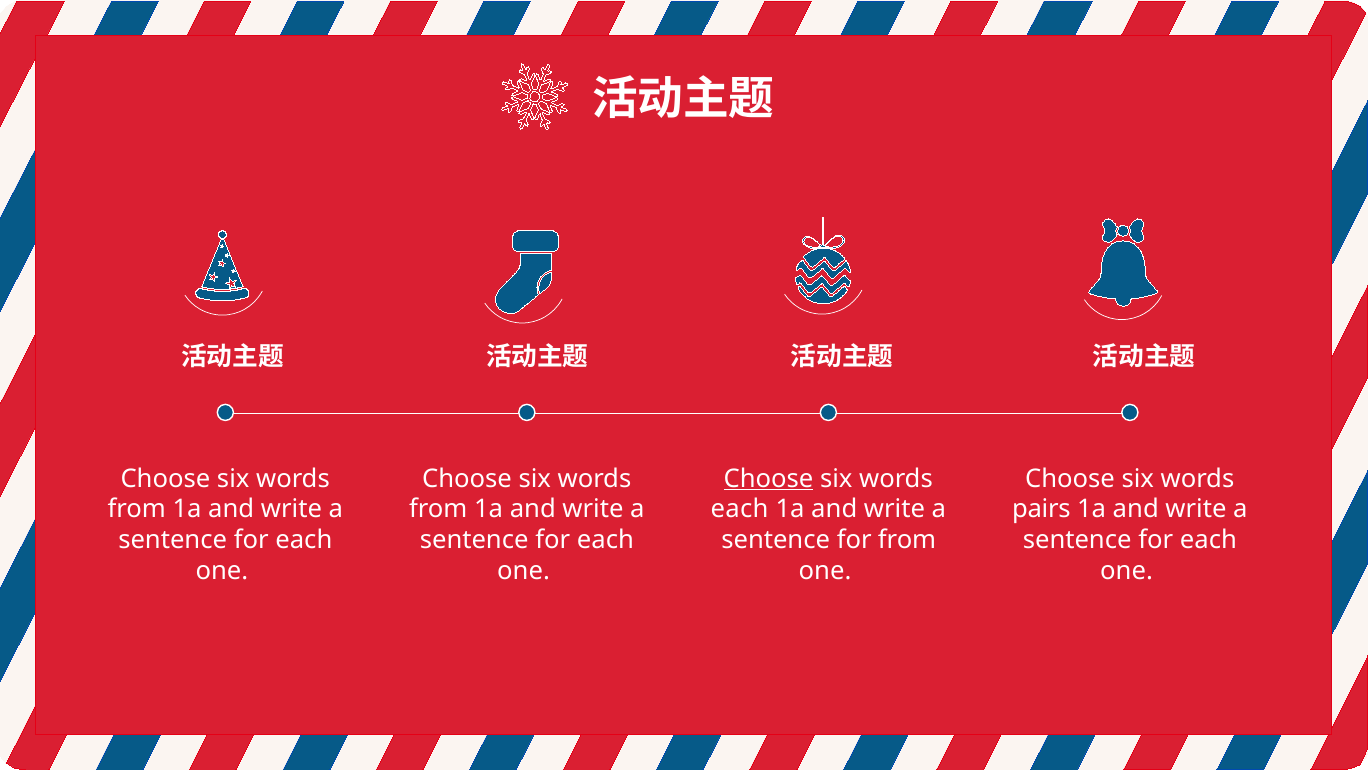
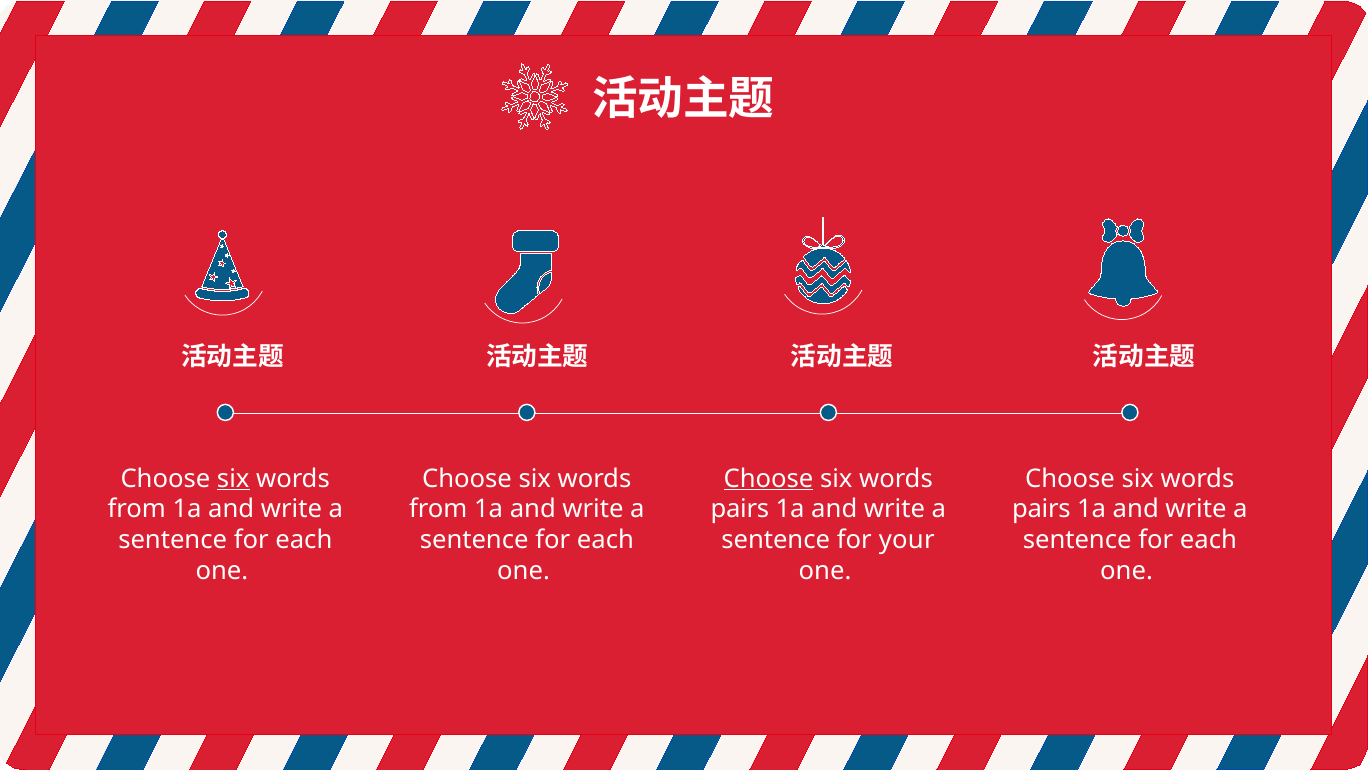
six at (233, 478) underline: none -> present
each at (740, 509): each -> pairs
for from: from -> your
